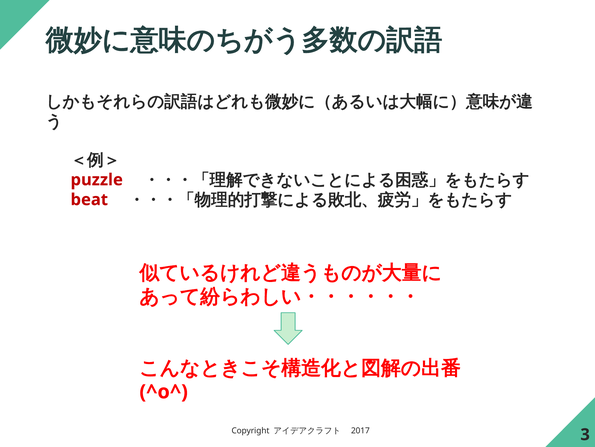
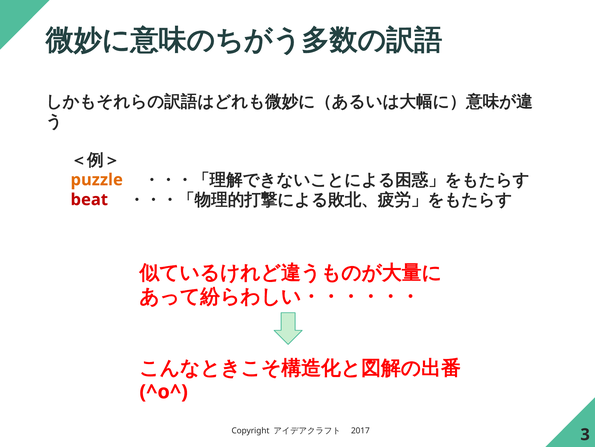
puzzle colour: red -> orange
